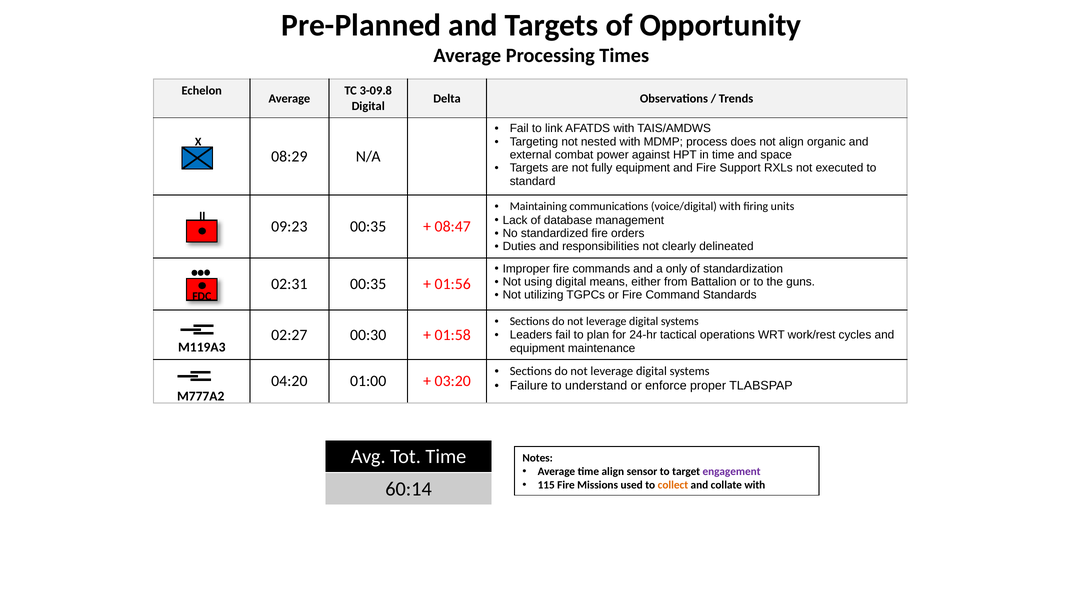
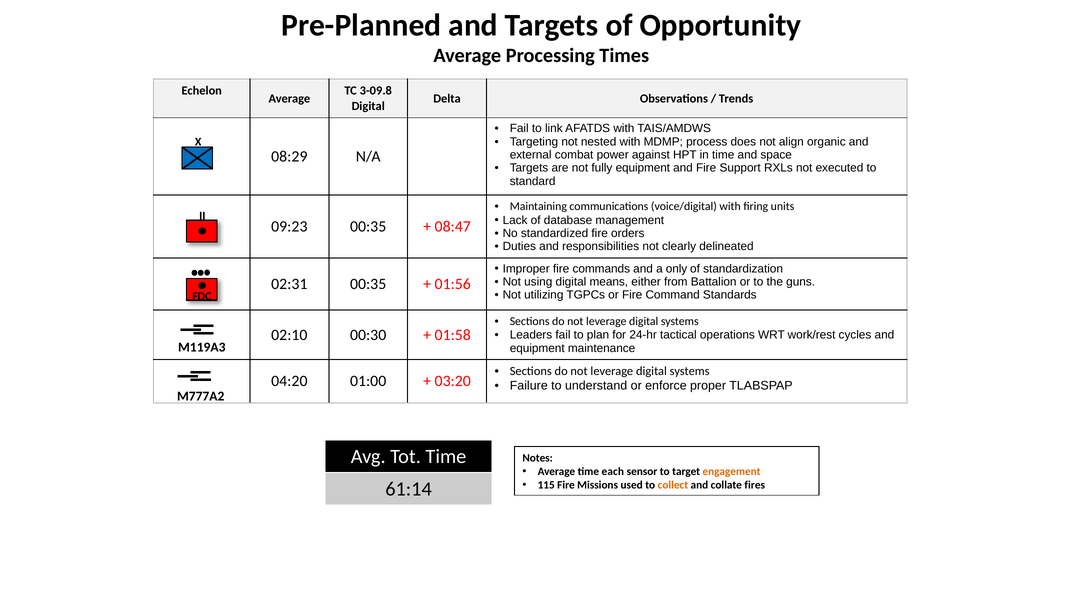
02:27: 02:27 -> 02:10
time align: align -> each
engagement colour: purple -> orange
collate with: with -> fires
60:14: 60:14 -> 61:14
